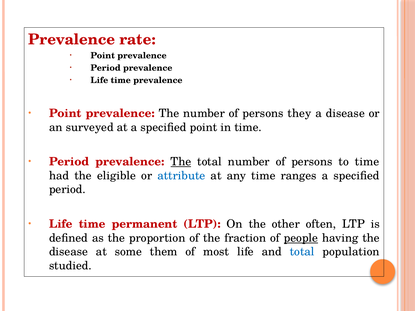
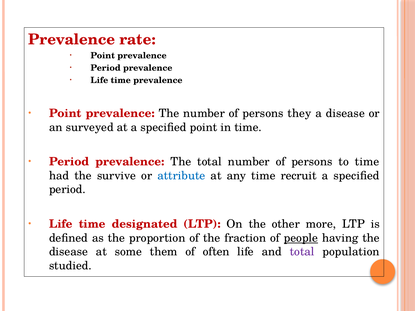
The at (181, 162) underline: present -> none
eligible: eligible -> survive
ranges: ranges -> recruit
permanent: permanent -> designated
often: often -> more
most: most -> often
total at (302, 252) colour: blue -> purple
